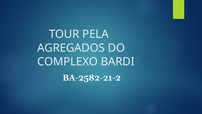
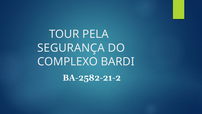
AGREGADOS: AGREGADOS -> SEGURANÇA
